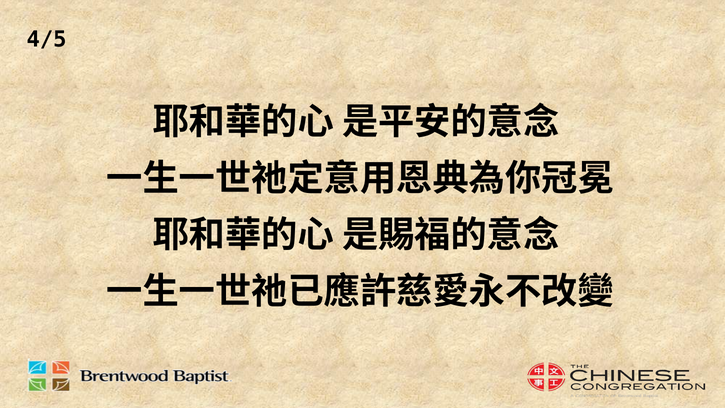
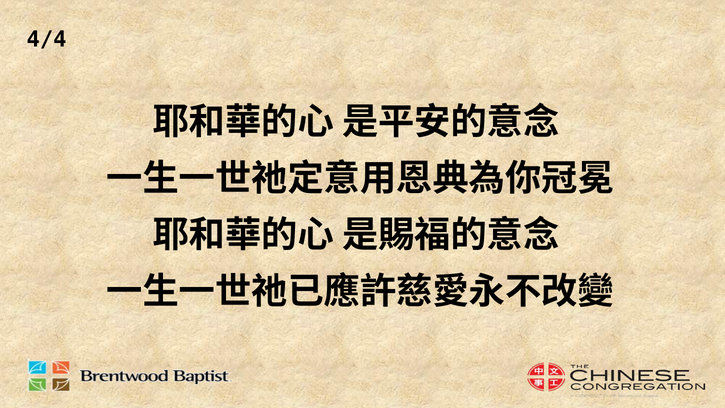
4/5: 4/5 -> 4/4
